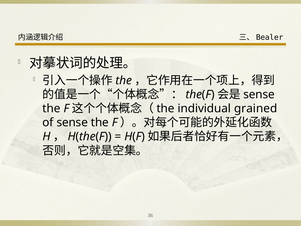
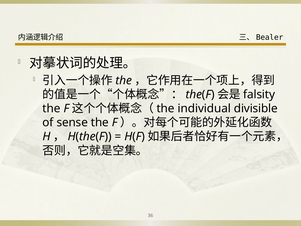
sense at (259, 94): sense -> falsity
grained: grained -> divisible
